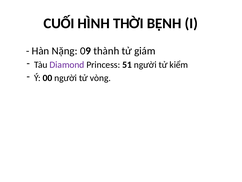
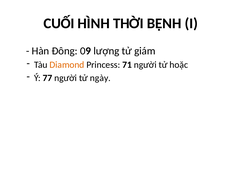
Nặng: Nặng -> Đông
thành: thành -> lượng
Diamond colour: purple -> orange
51: 51 -> 71
kiểm: kiểm -> hoặc
00: 00 -> 77
vòng: vòng -> ngày
